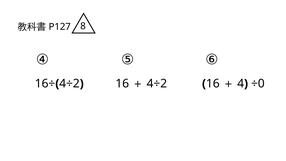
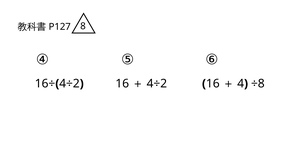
÷0: ÷0 -> ÷8
